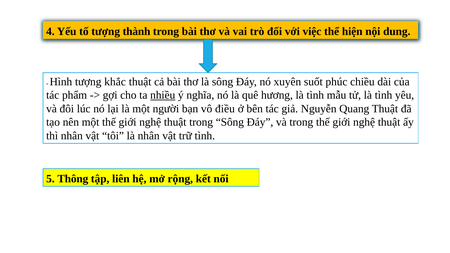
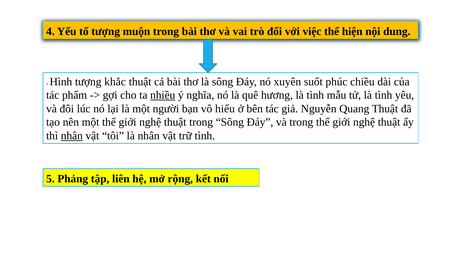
thành: thành -> muộn
điều: điều -> hiểu
nhân at (72, 136) underline: none -> present
Thông: Thông -> Phảng
